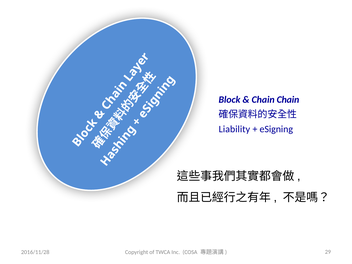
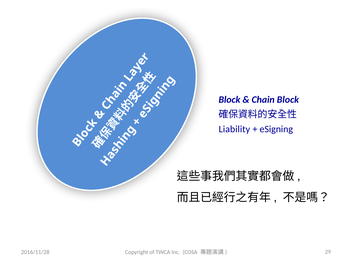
Chain Chain: Chain -> Block
